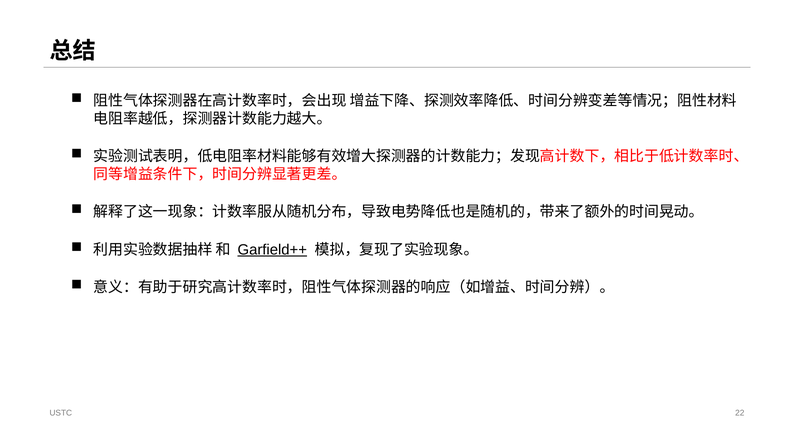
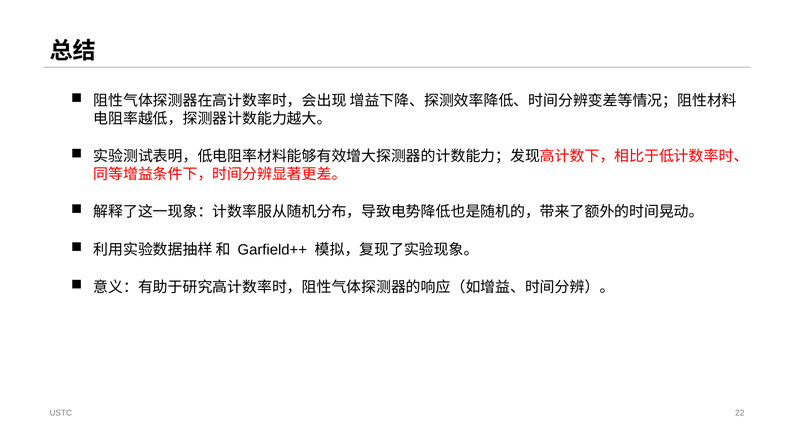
Garfield++ underline: present -> none
